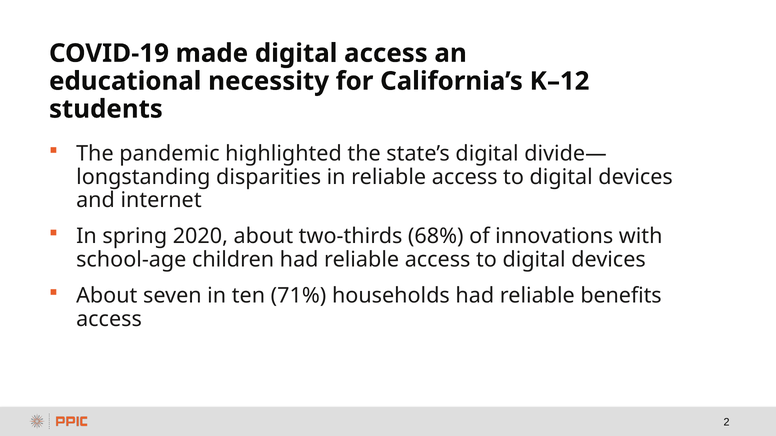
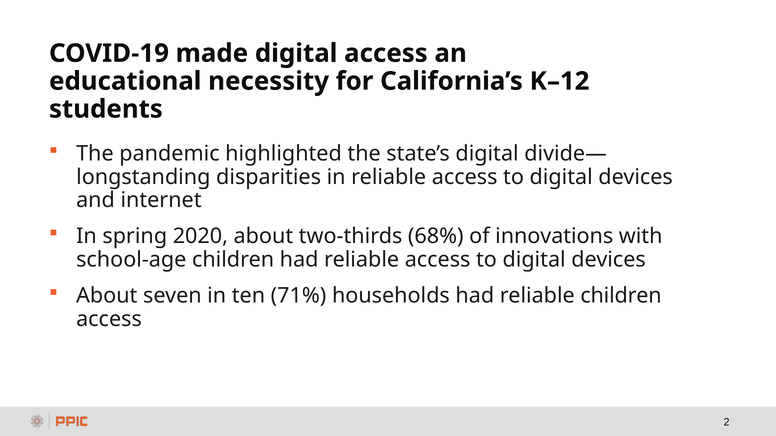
reliable benefits: benefits -> children
